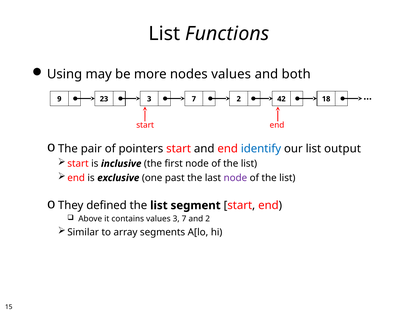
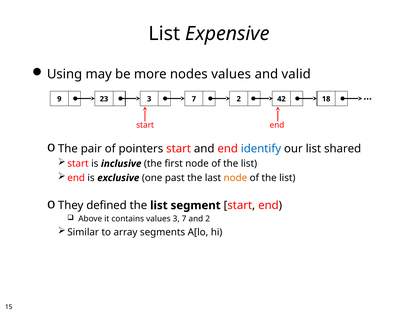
Functions: Functions -> Expensive
both: both -> valid
output: output -> shared
node at (235, 178) colour: purple -> orange
